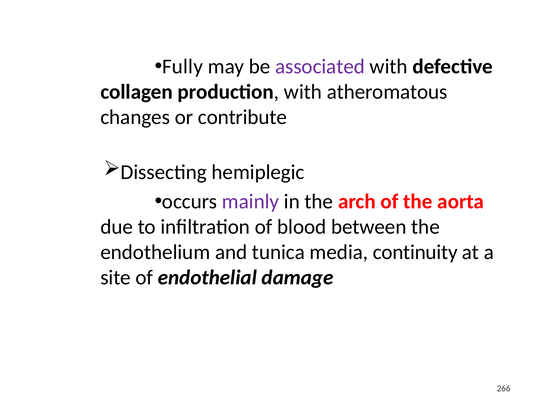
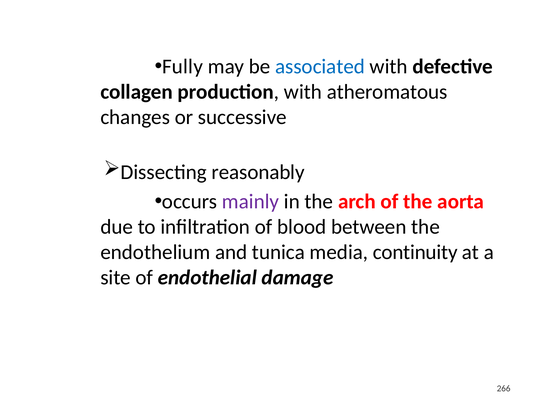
associated colour: purple -> blue
contribute: contribute -> successive
hemiplegic: hemiplegic -> reasonably
